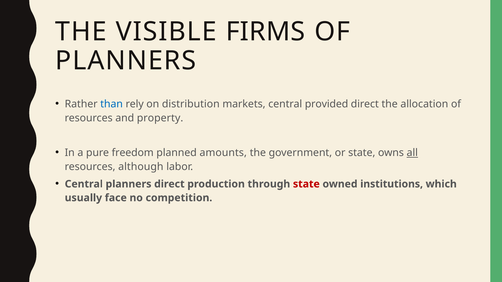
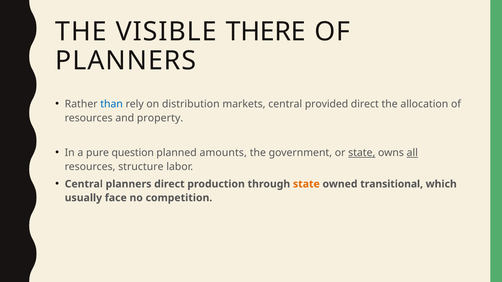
FIRMS: FIRMS -> THERE
freedom: freedom -> question
state at (362, 153) underline: none -> present
although: although -> structure
state at (306, 184) colour: red -> orange
institutions: institutions -> transitional
